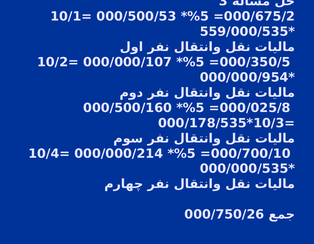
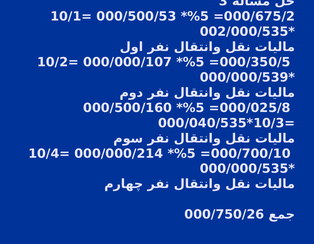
559/000/535: 559/000/535 -> 002/000/535
000/000/954: 000/000/954 -> 000/000/539
000/178/535: 000/178/535 -> 000/040/535
